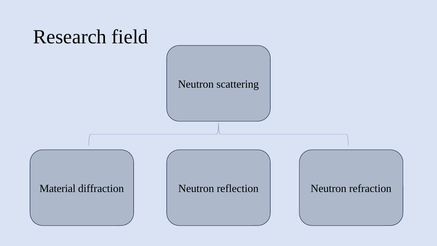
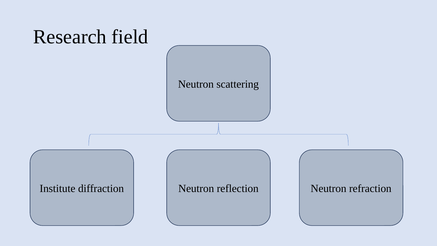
Material: Material -> Institute
